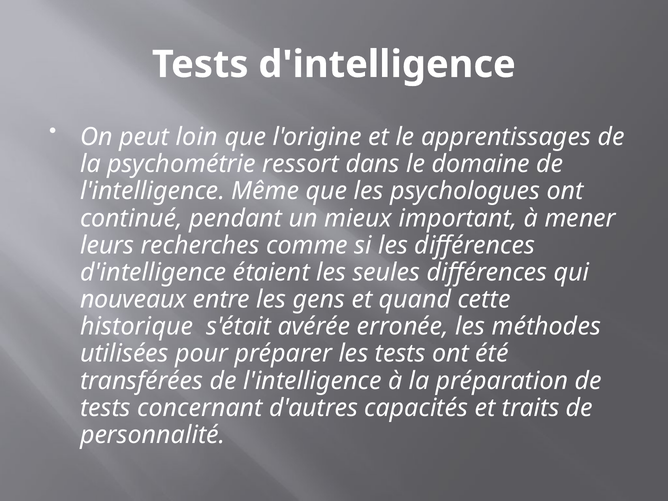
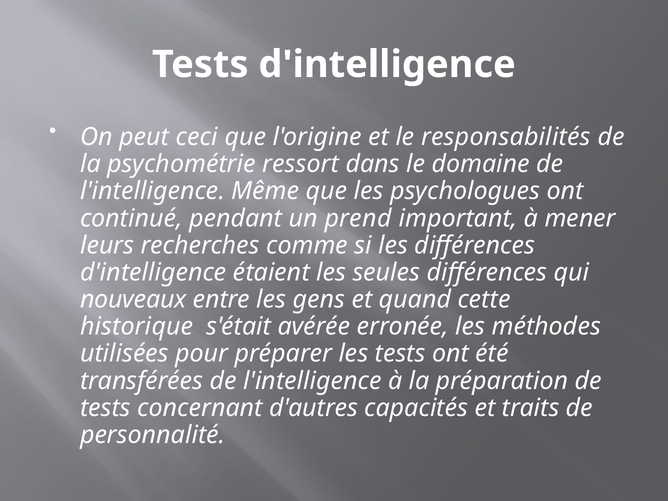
loin: loin -> ceci
apprentissages: apprentissages -> responsabilités
mieux: mieux -> prend
